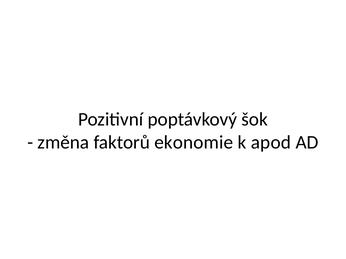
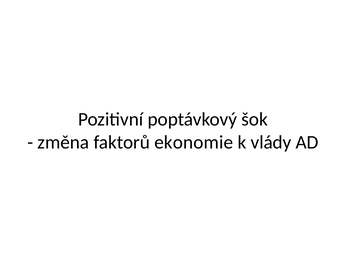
apod: apod -> vlády
